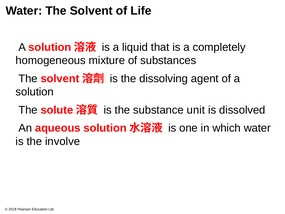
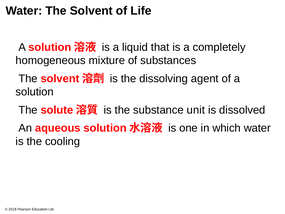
involve: involve -> cooling
